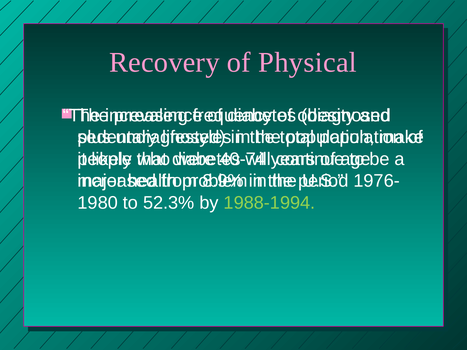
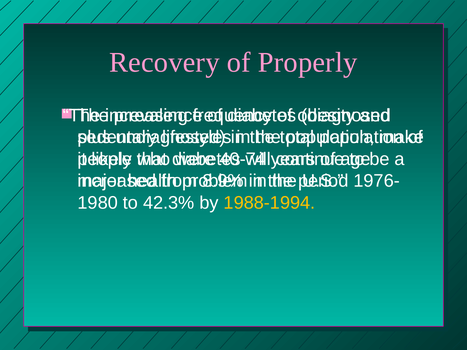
Physical: Physical -> Properly
52.3%: 52.3% -> 42.3%
1988-1994 colour: light green -> yellow
